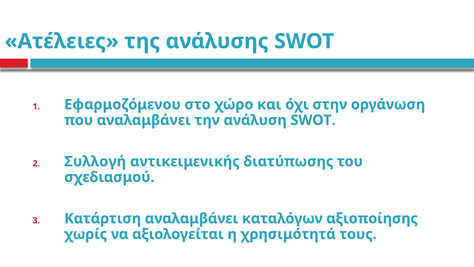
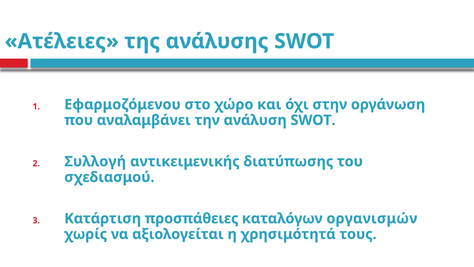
Κατάρτιση αναλαμβάνει: αναλαμβάνει -> προσπάθειες
αξιοποίησης: αξιοποίησης -> οργανισμών
